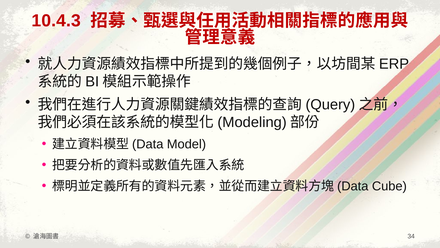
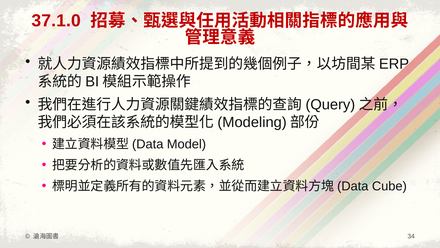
10.4.3: 10.4.3 -> 37.1.0
